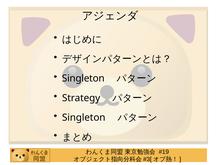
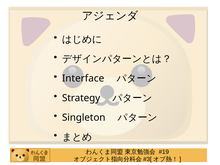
Singleton at (83, 78): Singleton -> Interface
